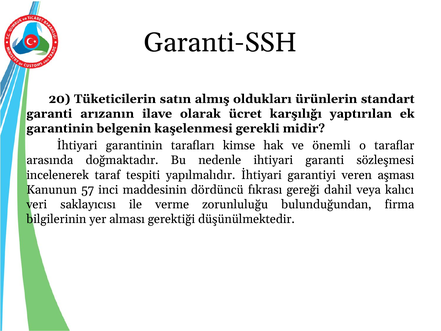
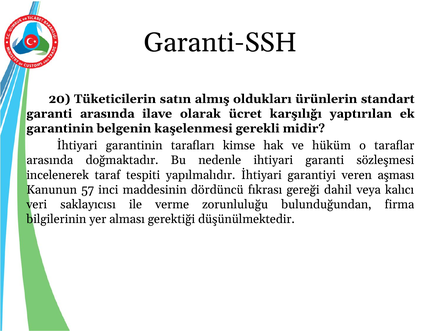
garanti arızanın: arızanın -> arasında
önemli: önemli -> hüküm
